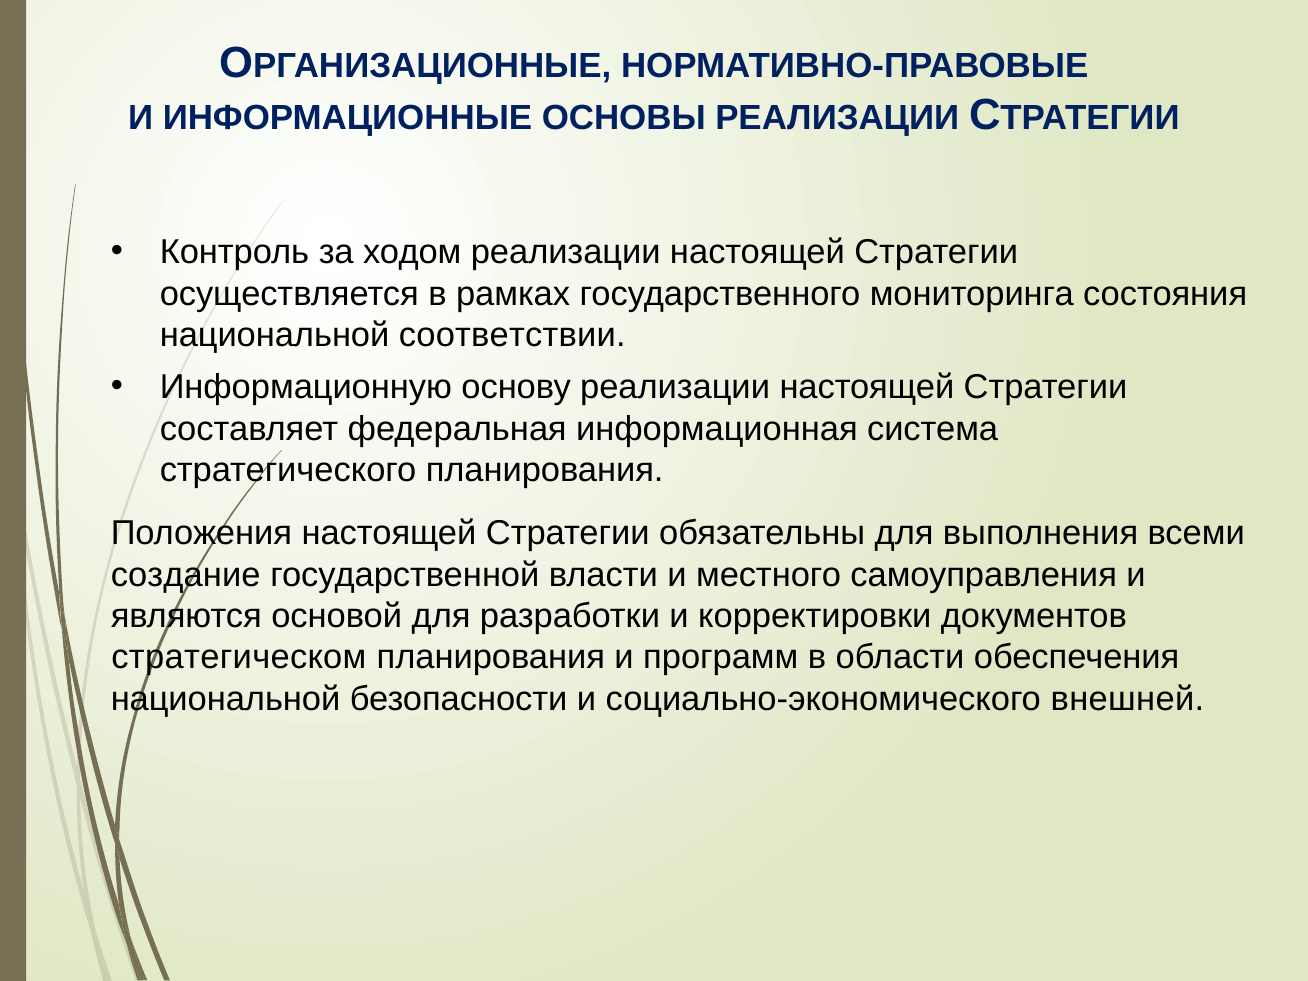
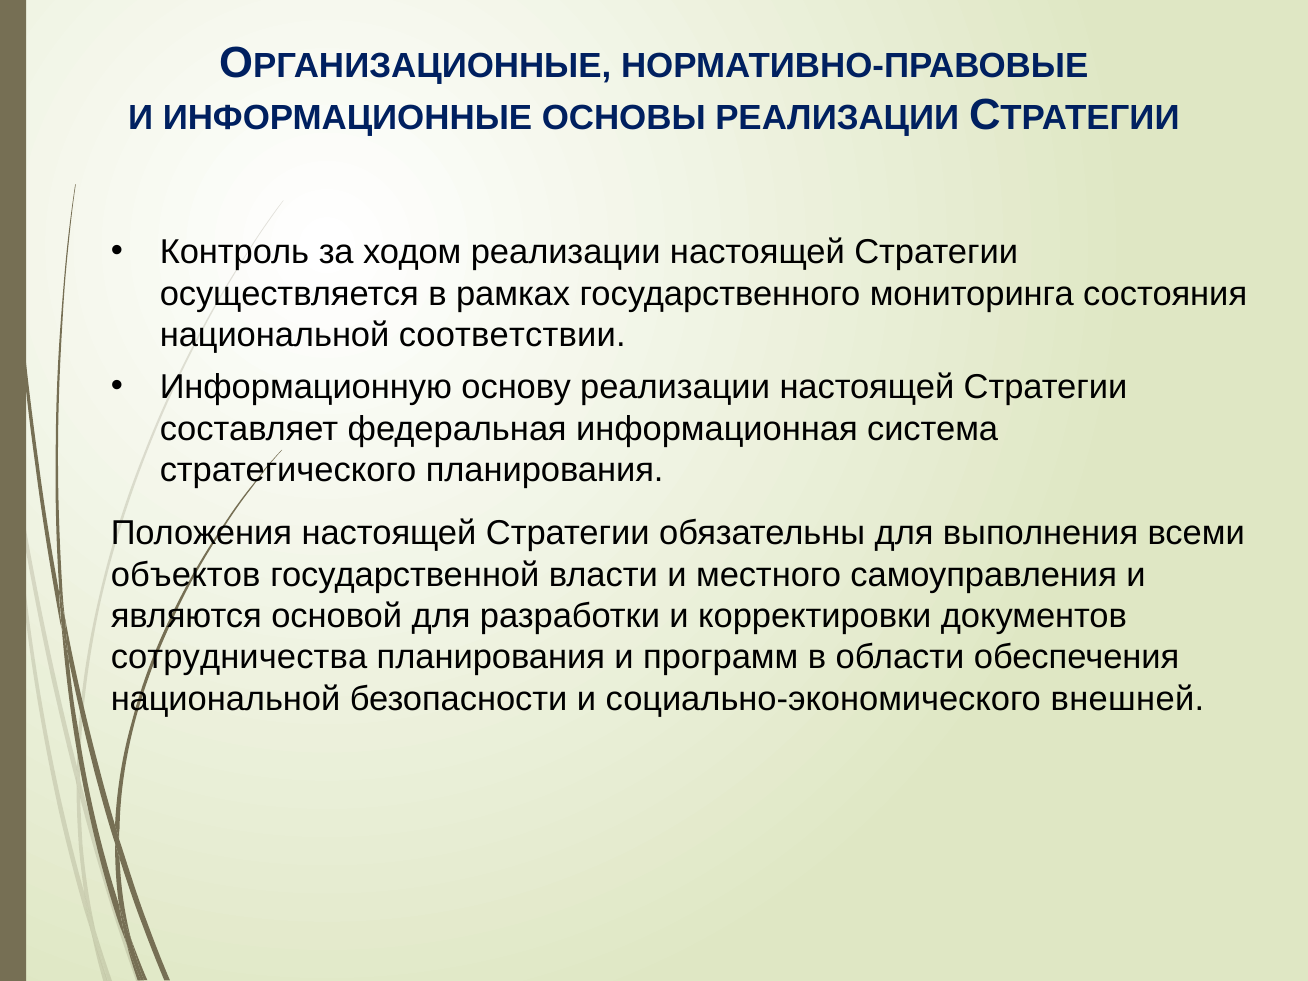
создание: создание -> объектов
стратегическом: стратегическом -> сотрудничества
